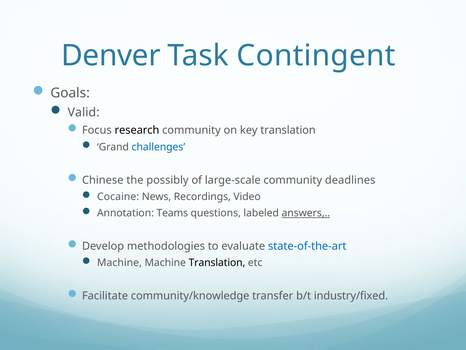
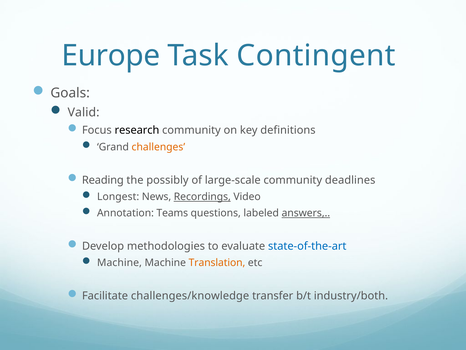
Denver: Denver -> Europe
key translation: translation -> definitions
challenges colour: blue -> orange
Chinese: Chinese -> Reading
Cocaine: Cocaine -> Longest
Recordings underline: none -> present
Translation at (217, 262) colour: black -> orange
community/knowledge: community/knowledge -> challenges/knowledge
industry/fixed: industry/fixed -> industry/both
